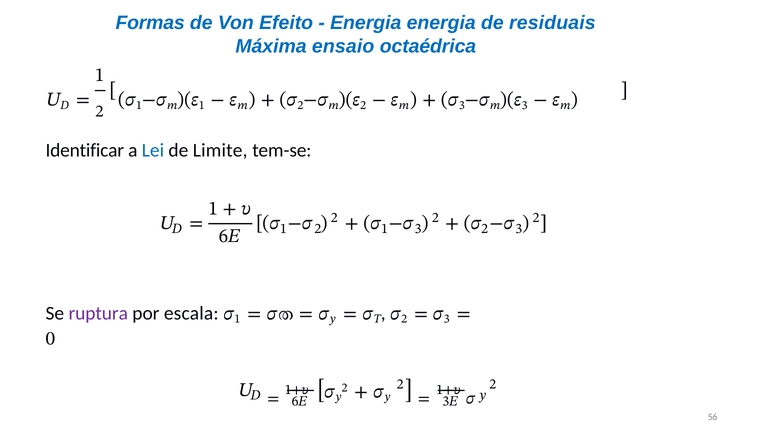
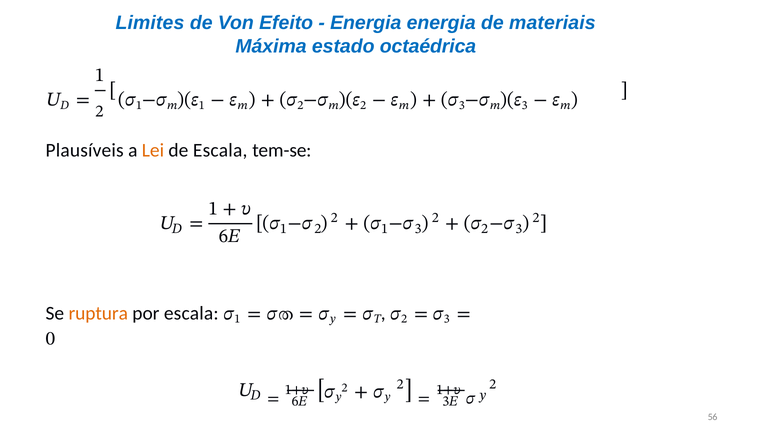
Formas: Formas -> Limites
residuais: residuais -> materiais
ensaio: ensaio -> estado
Identificar: Identificar -> Plausíveis
Lei colour: blue -> orange
de Limite: Limite -> Escala
ruptura colour: purple -> orange
